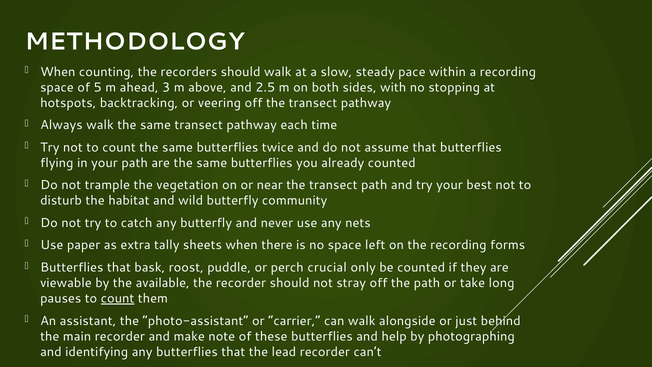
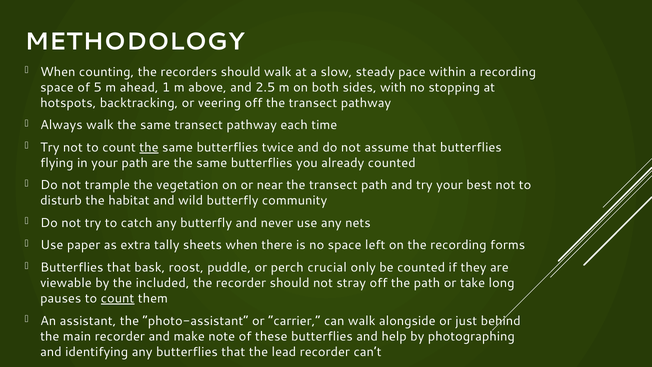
3: 3 -> 1
the at (149, 147) underline: none -> present
available: available -> included
